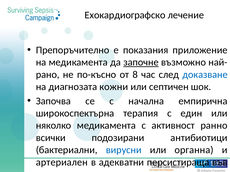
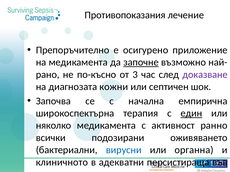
Ехокардиографско: Ехокардиографско -> Противопоказания
показания: показания -> осигурено
8: 8 -> 3
доказване colour: blue -> purple
един underline: none -> present
антибиотици: антибиотици -> оживяването
артериален: артериален -> клиничното
